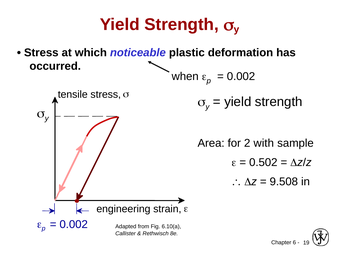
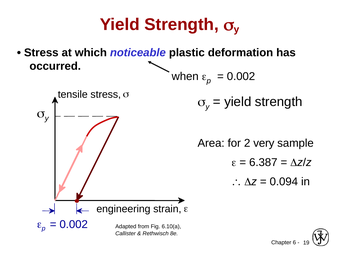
with: with -> very
0.502: 0.502 -> 6.387
9.508: 9.508 -> 0.094
